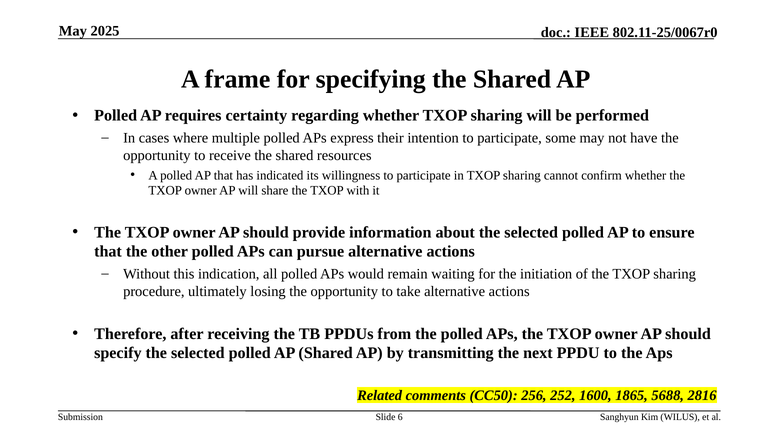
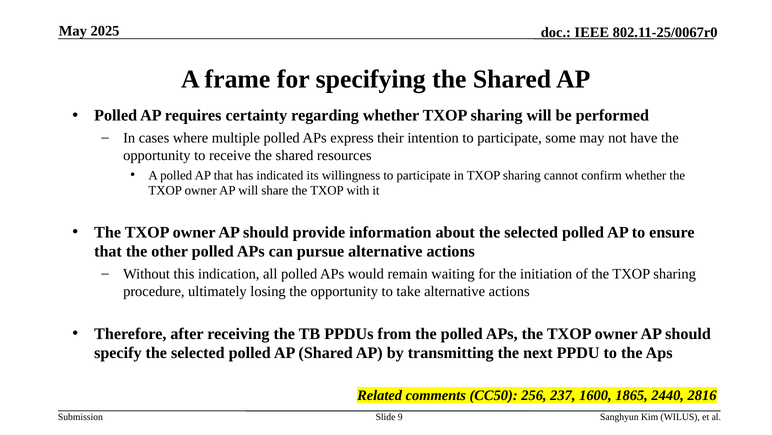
252: 252 -> 237
5688: 5688 -> 2440
6: 6 -> 9
